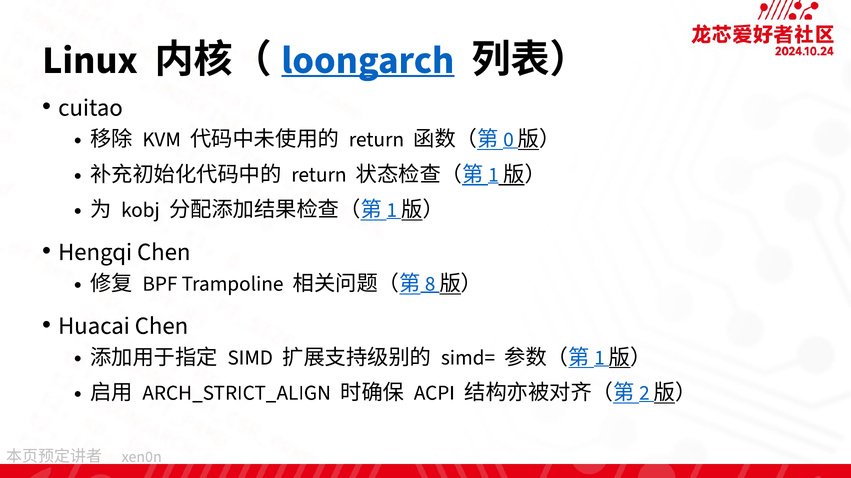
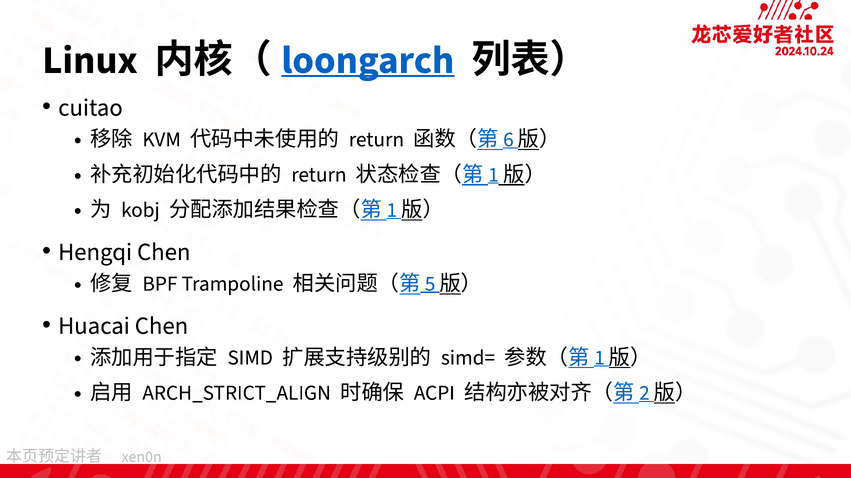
0: 0 -> 6
8: 8 -> 5
